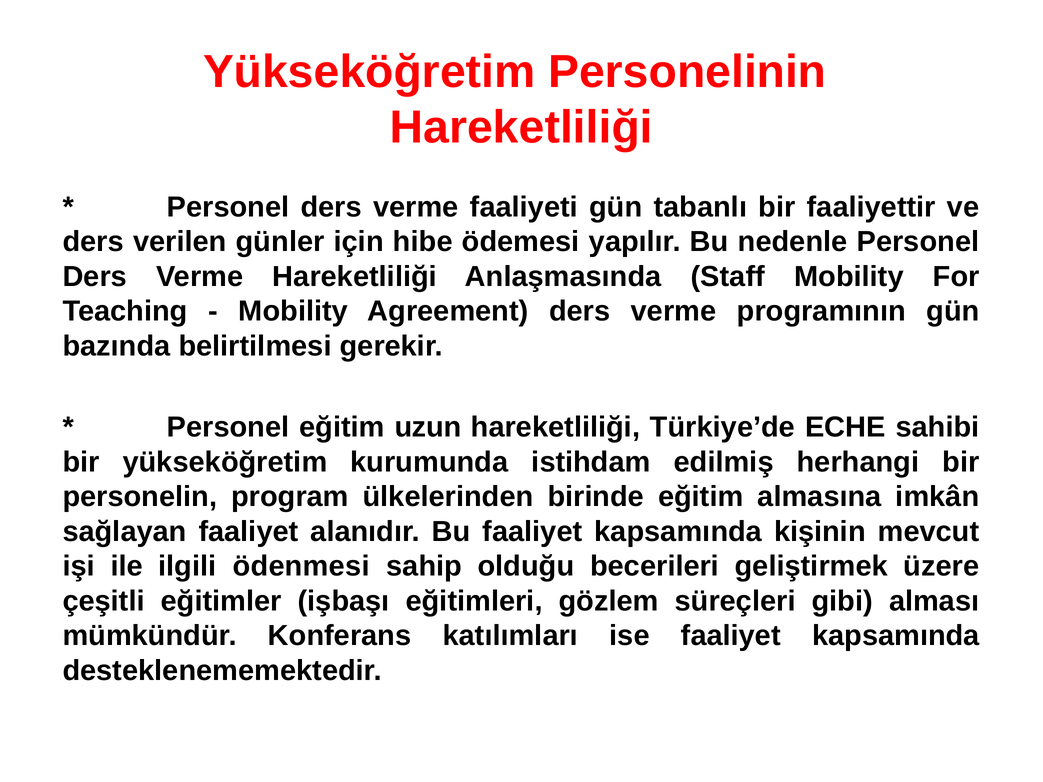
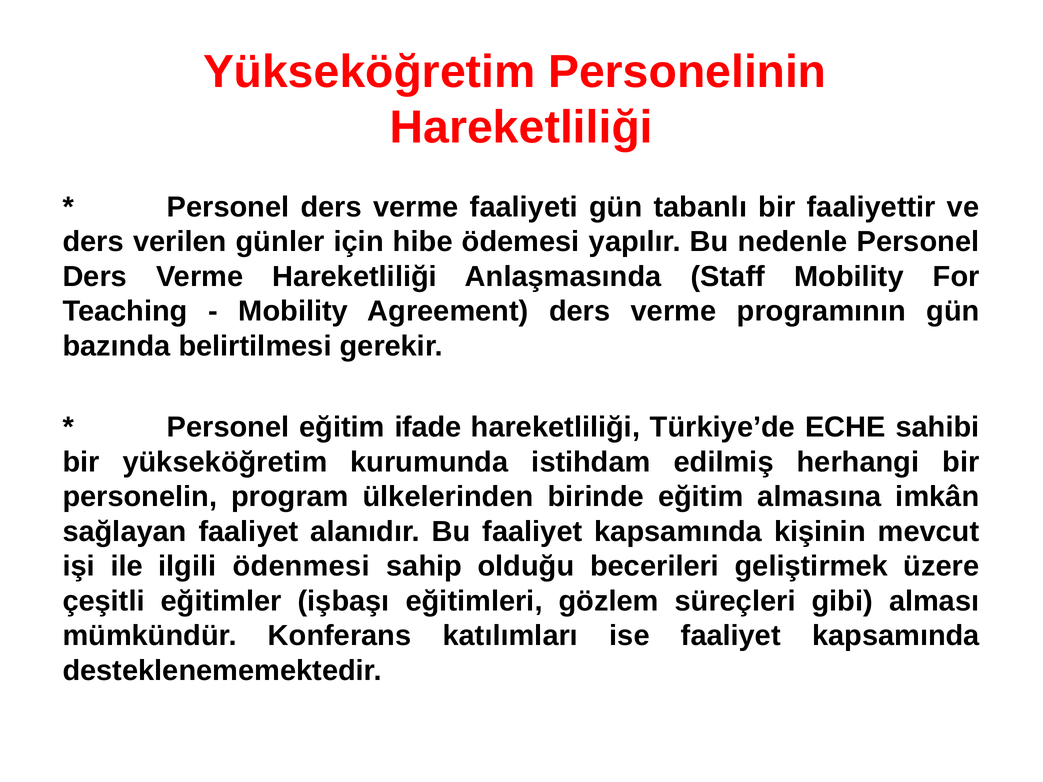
uzun: uzun -> ifade
